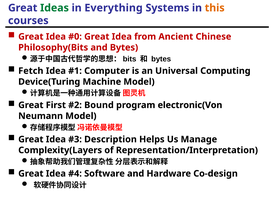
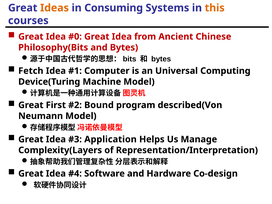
Ideas colour: green -> orange
Everything: Everything -> Consuming
electronic(Von: electronic(Von -> described(Von
Description: Description -> Application
